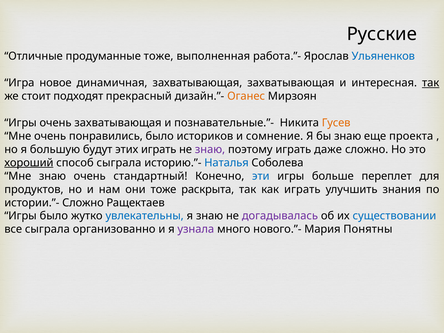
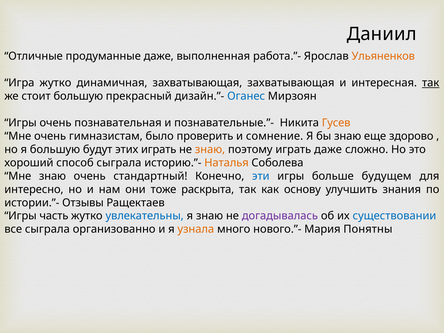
Русские: Русские -> Даниил
продуманные тоже: тоже -> даже
Ульяненков colour: blue -> orange
Игра новое: новое -> жутко
стоит подходят: подходят -> большую
Оганес colour: orange -> blue
очень захватывающая: захватывающая -> познавательная
понравились: понравились -> гимназистам
историков: историков -> проверить
проекта: проекта -> здорово
знаю at (210, 149) colour: purple -> orange
хороший underline: present -> none
Наталья colour: blue -> orange
переплет: переплет -> будущем
продуктов: продуктов -> интересно
как играть: играть -> основу
истории.”- Сложно: Сложно -> Отзывы
Игры было: было -> часть
узнала colour: purple -> orange
